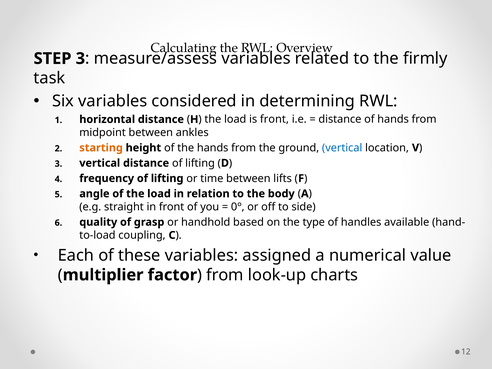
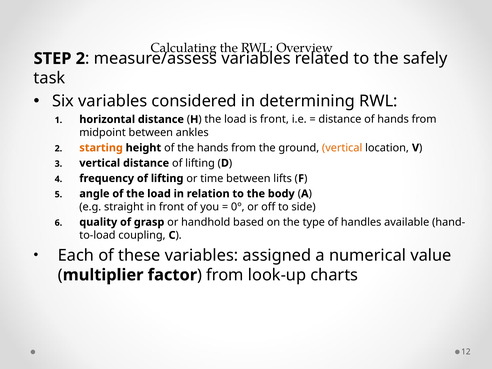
STEP 3: 3 -> 2
firmly: firmly -> safely
vertical at (342, 148) colour: blue -> orange
